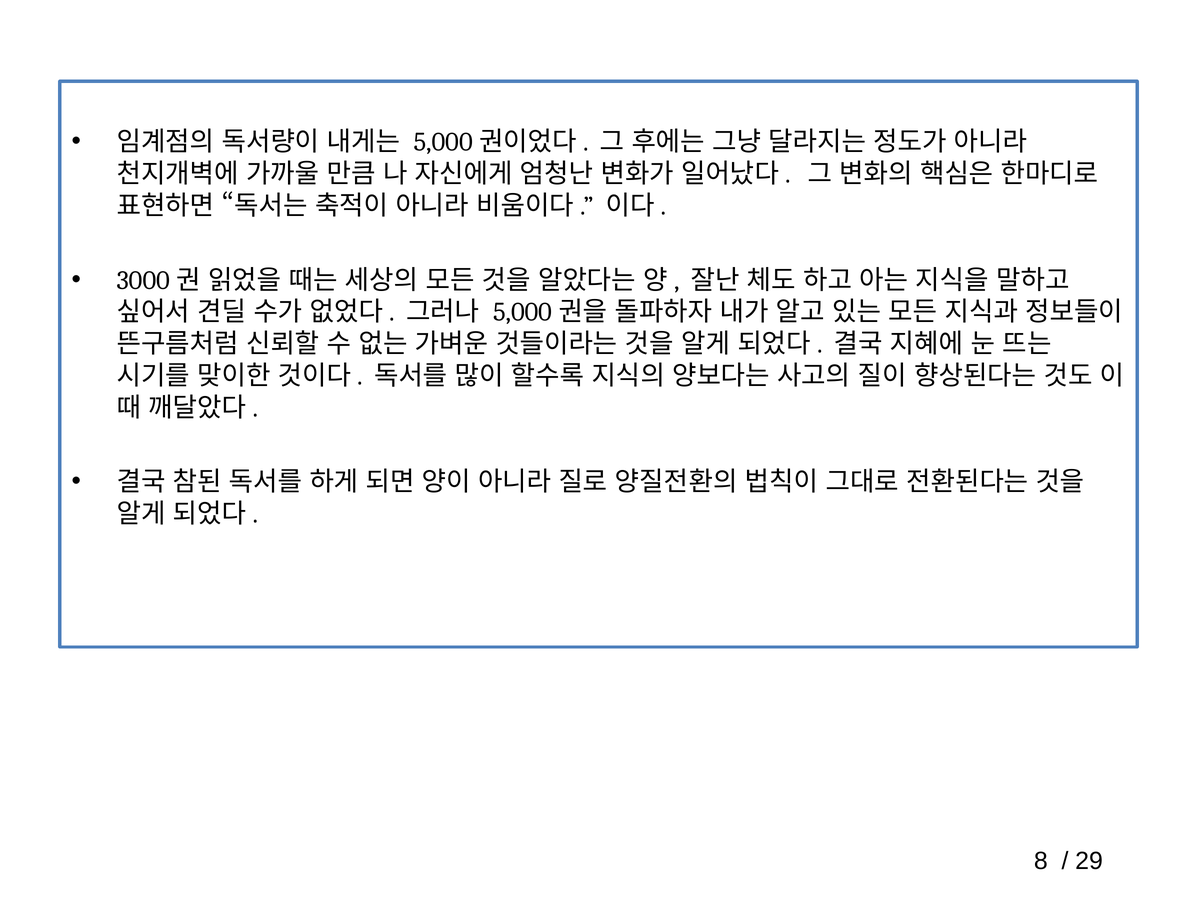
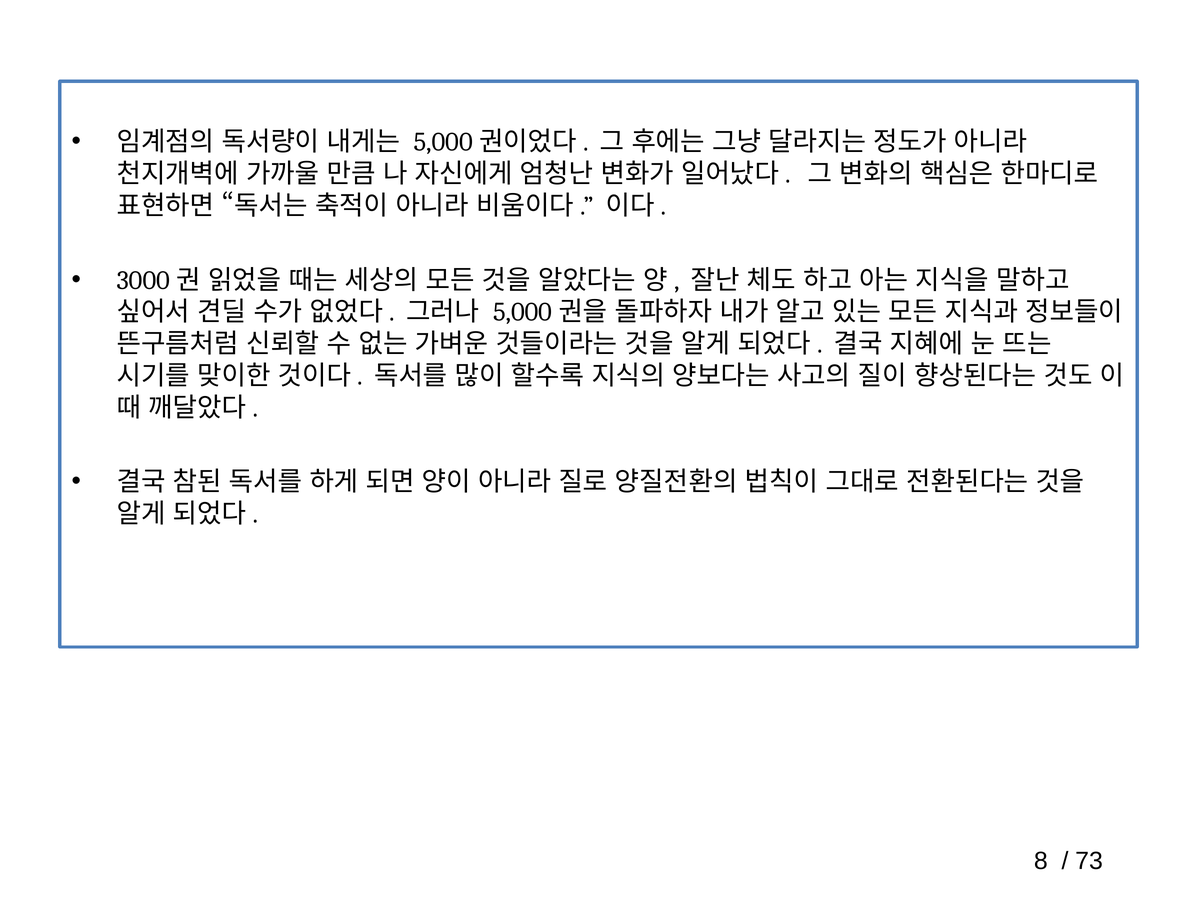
29: 29 -> 73
